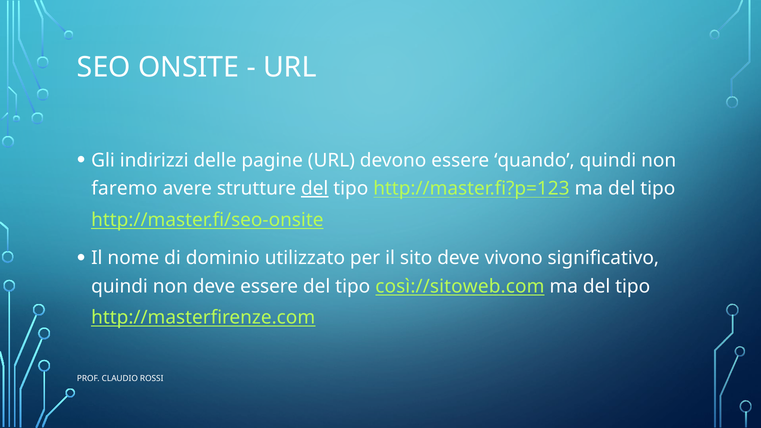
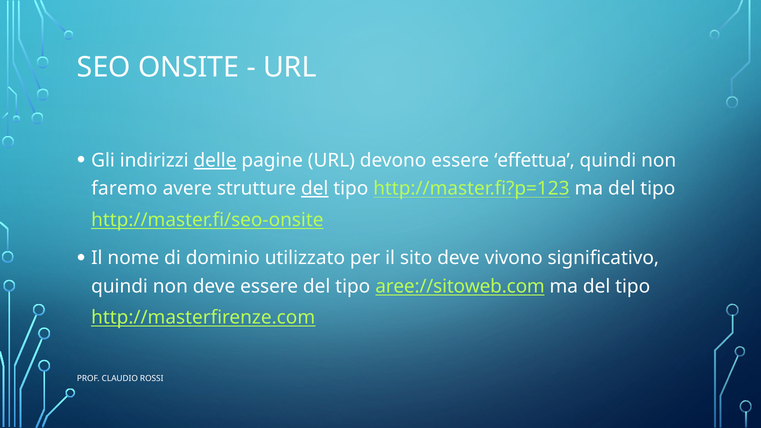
delle underline: none -> present
quando: quando -> effettua
così://sitoweb.com: così://sitoweb.com -> aree://sitoweb.com
